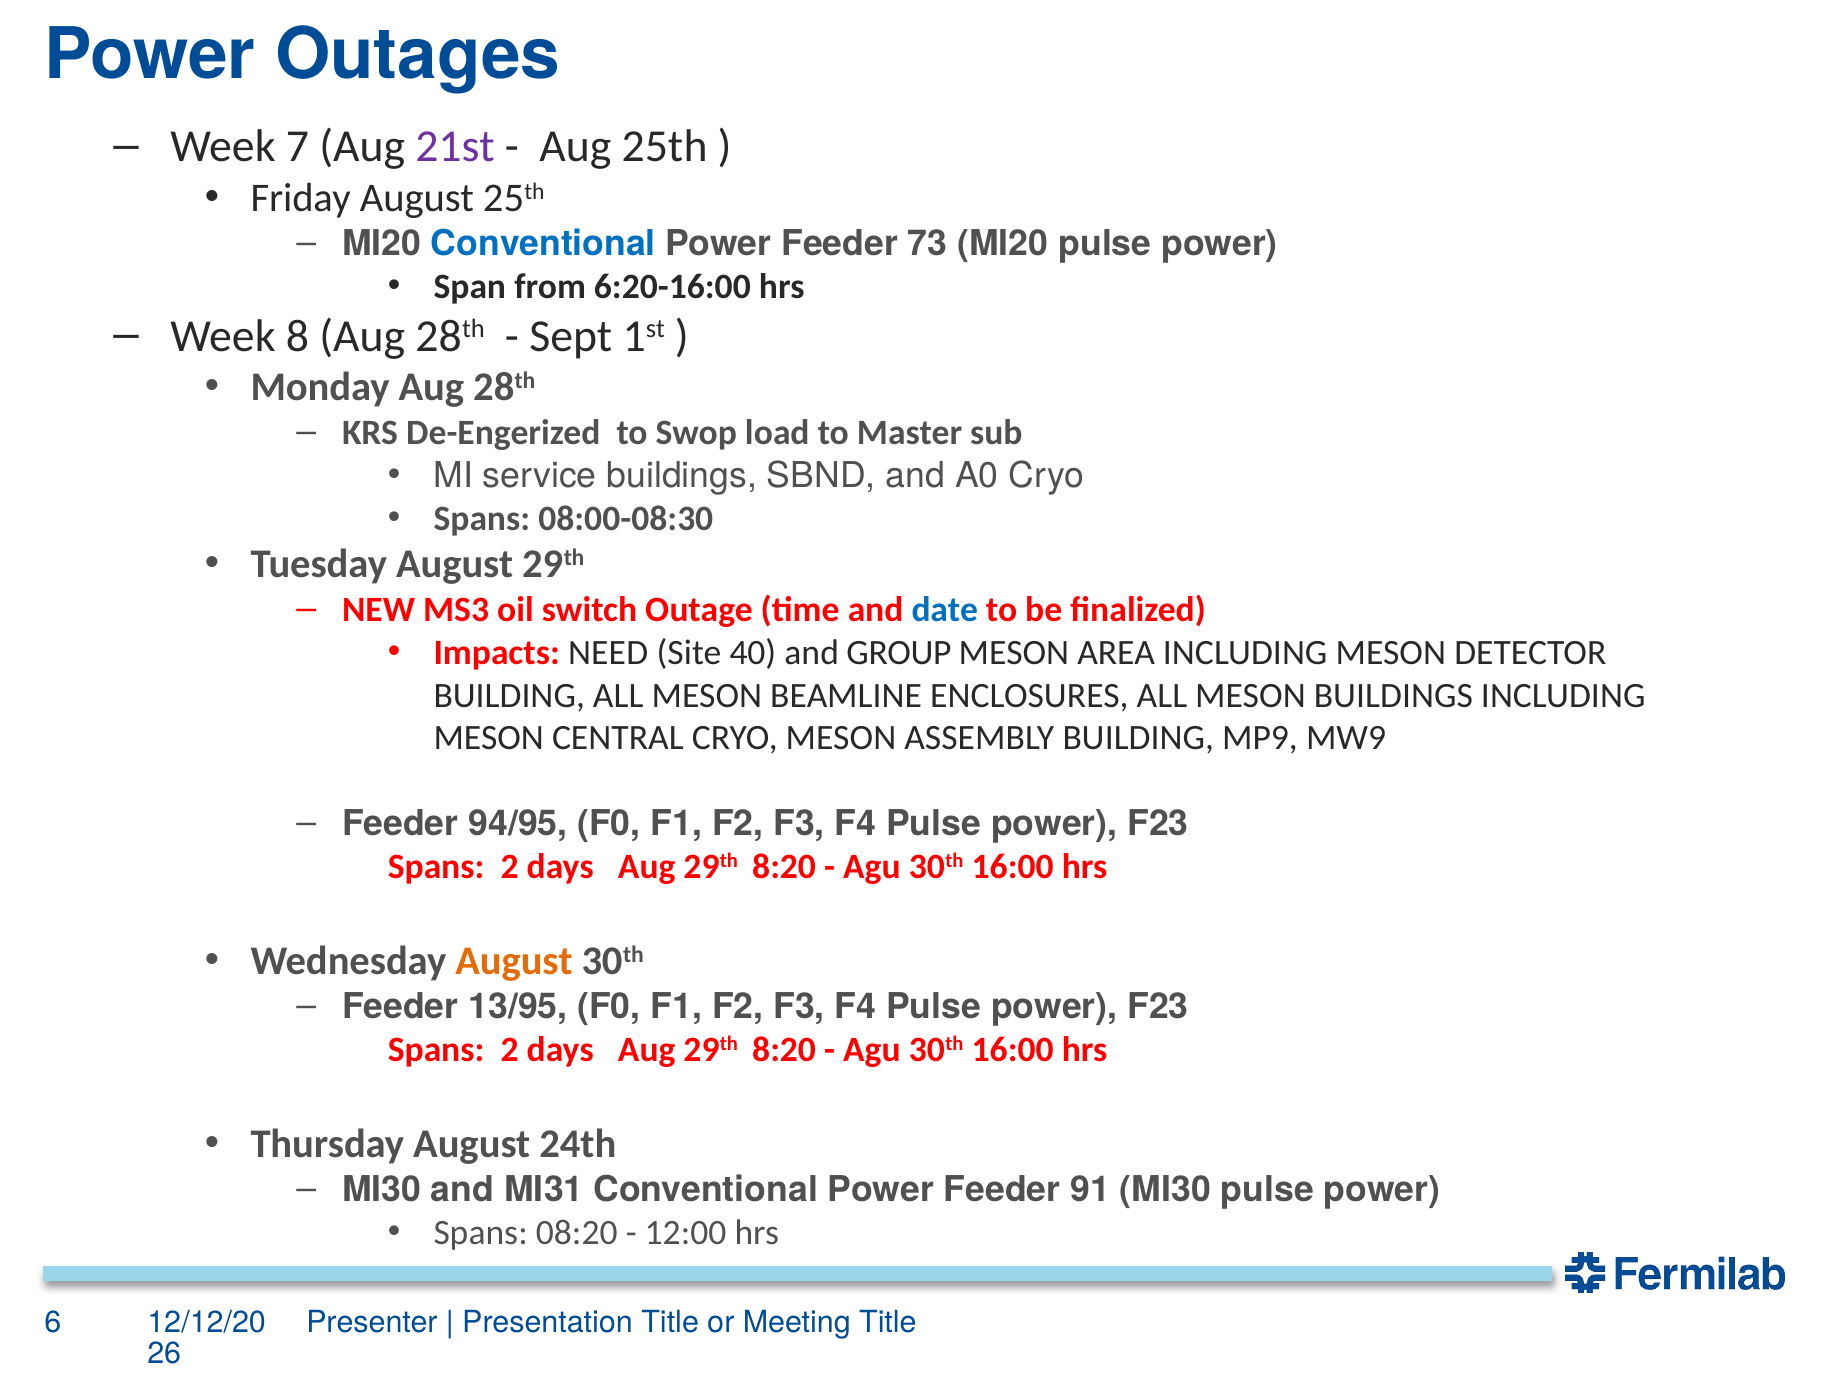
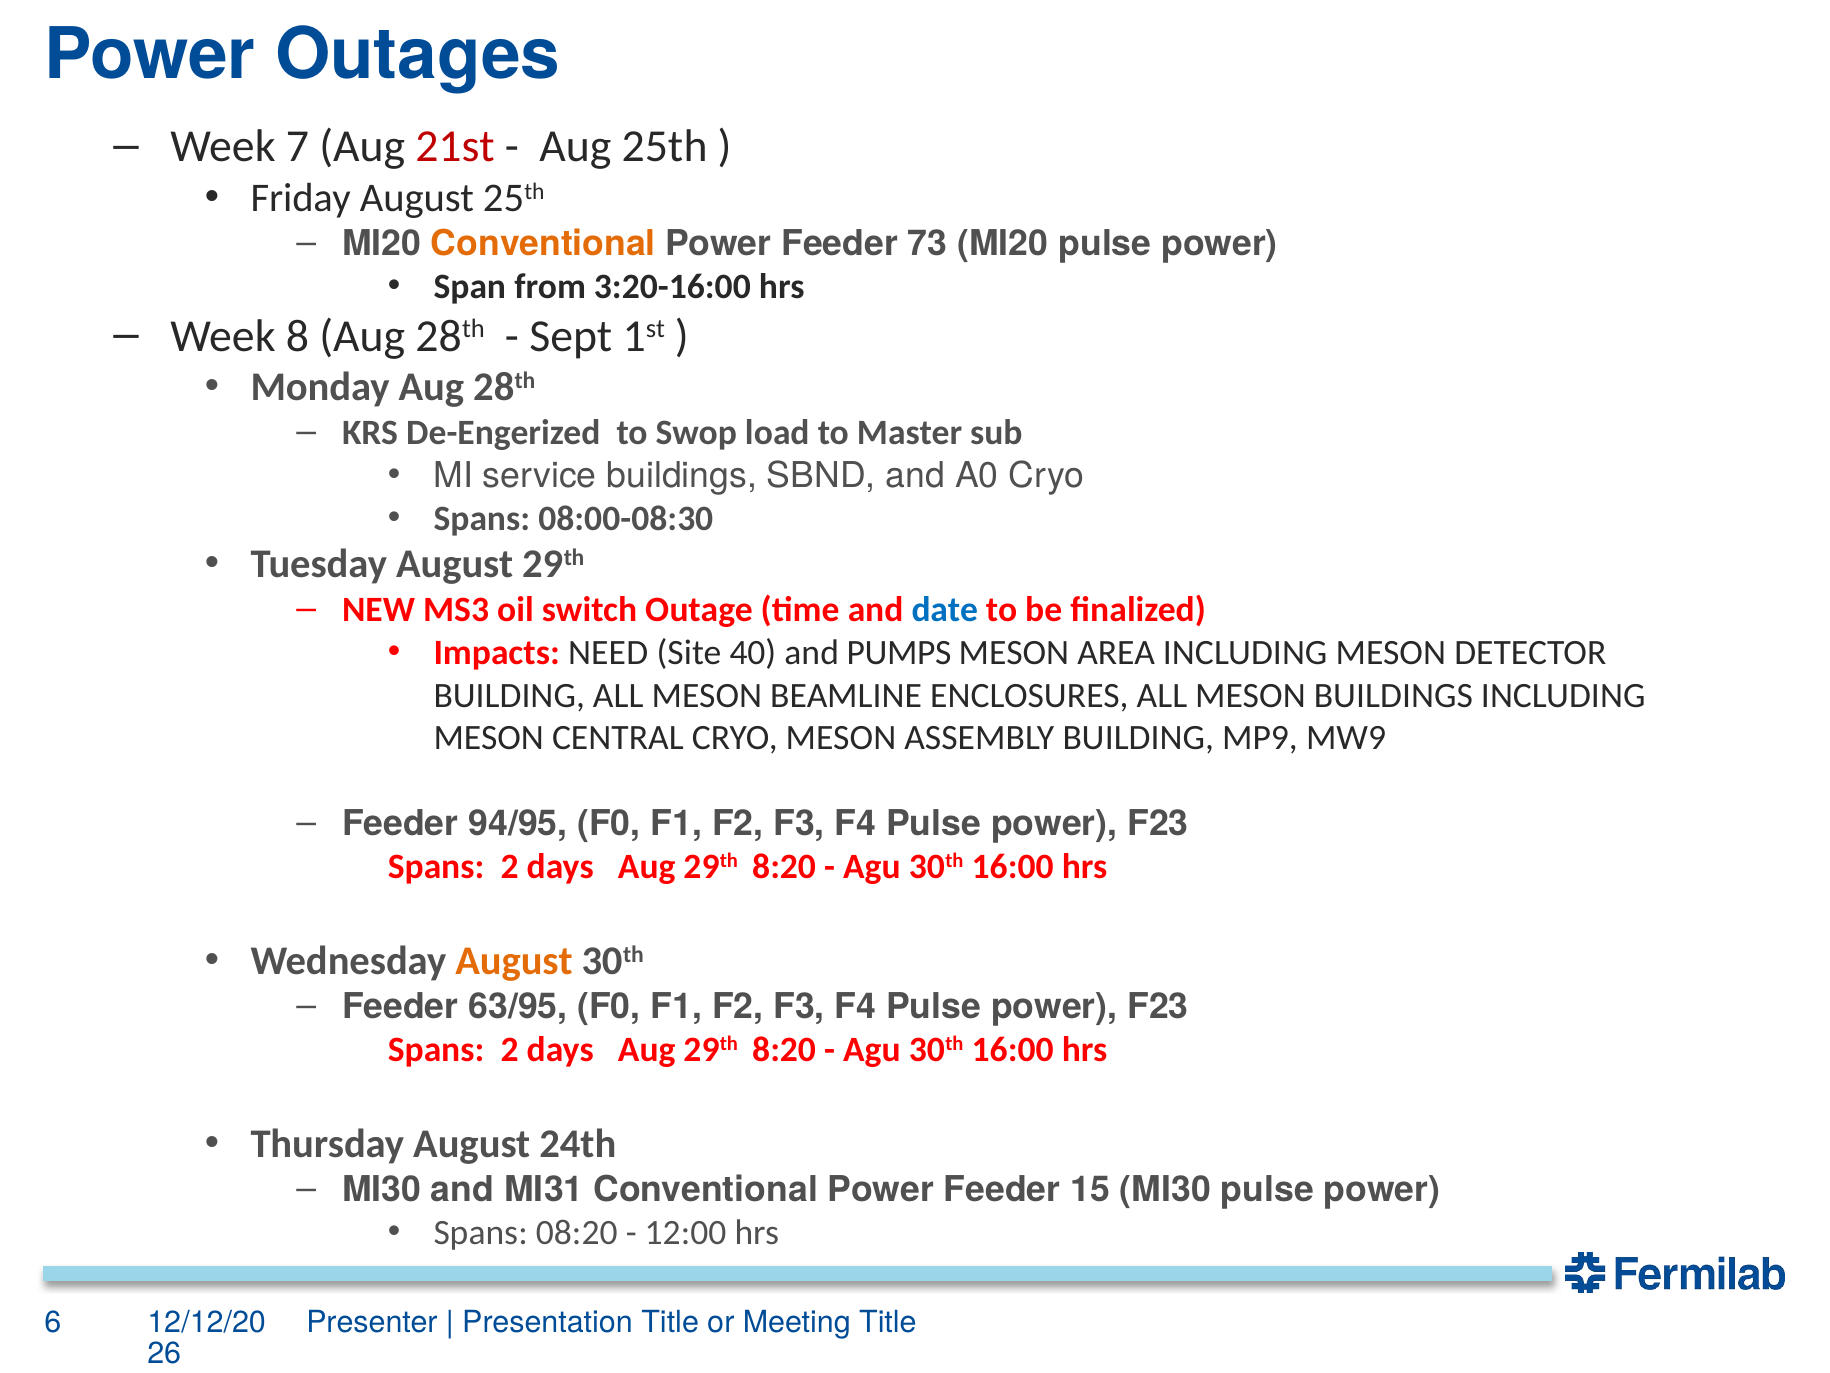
21st colour: purple -> red
Conventional at (543, 244) colour: blue -> orange
6:20-16:00: 6:20-16:00 -> 3:20-16:00
GROUP: GROUP -> PUMPS
13/95: 13/95 -> 63/95
91: 91 -> 15
